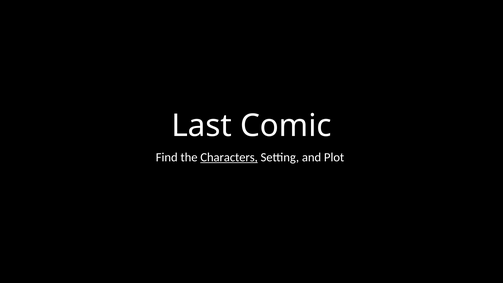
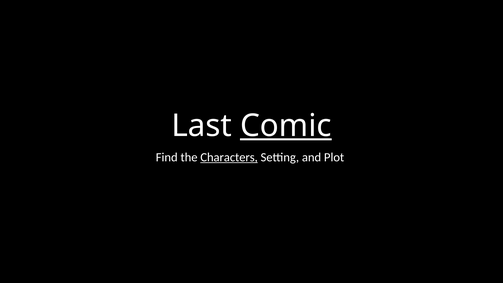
Comic underline: none -> present
